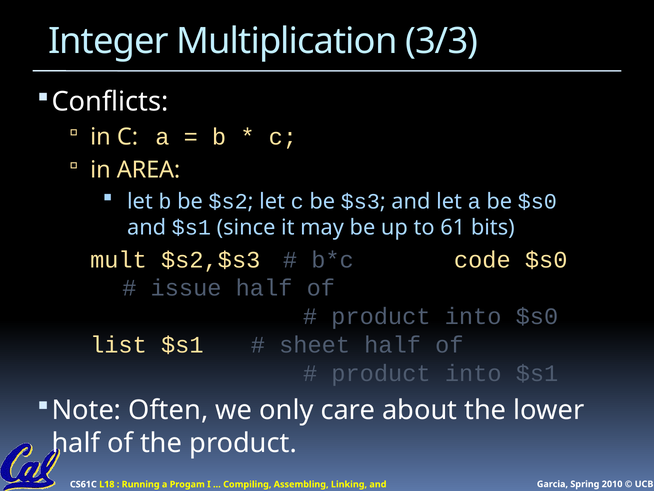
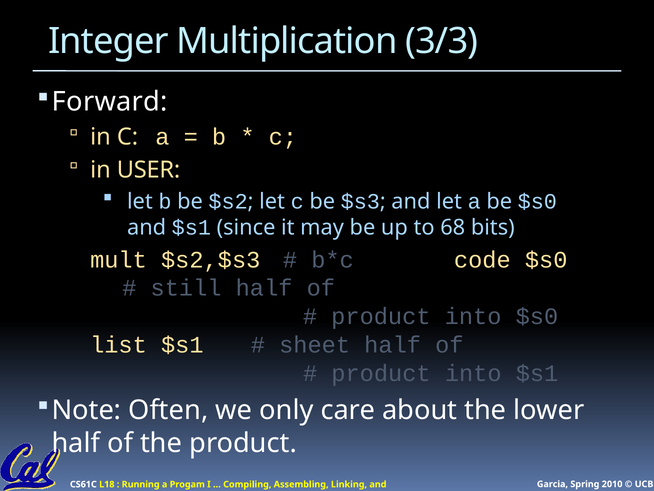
Conflicts: Conflicts -> Forward
AREA: AREA -> USER
61: 61 -> 68
issue: issue -> still
